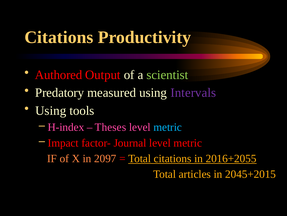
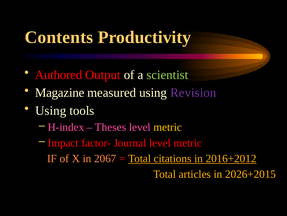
Citations at (59, 37): Citations -> Contents
Predatory: Predatory -> Magazine
Intervals: Intervals -> Revision
metric at (168, 127) colour: light blue -> yellow
2097: 2097 -> 2067
2016+2055: 2016+2055 -> 2016+2012
2045+2015: 2045+2015 -> 2026+2015
